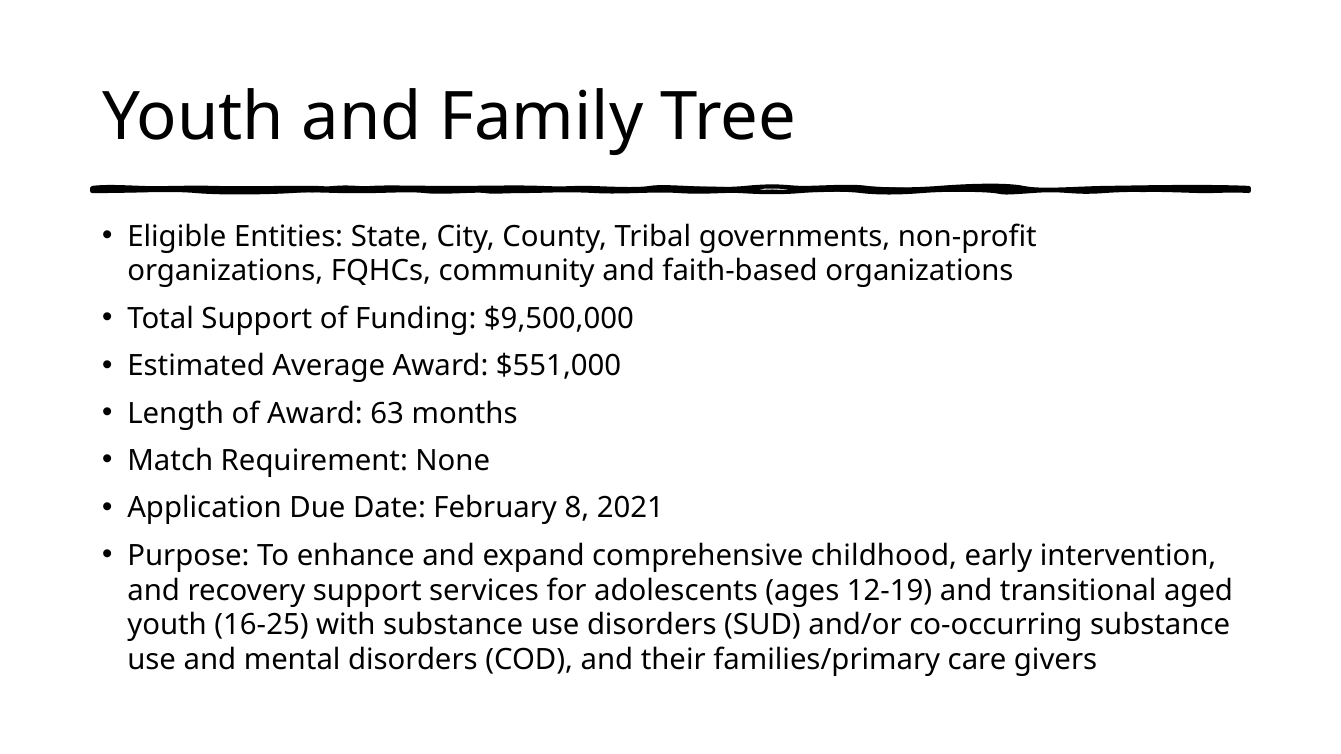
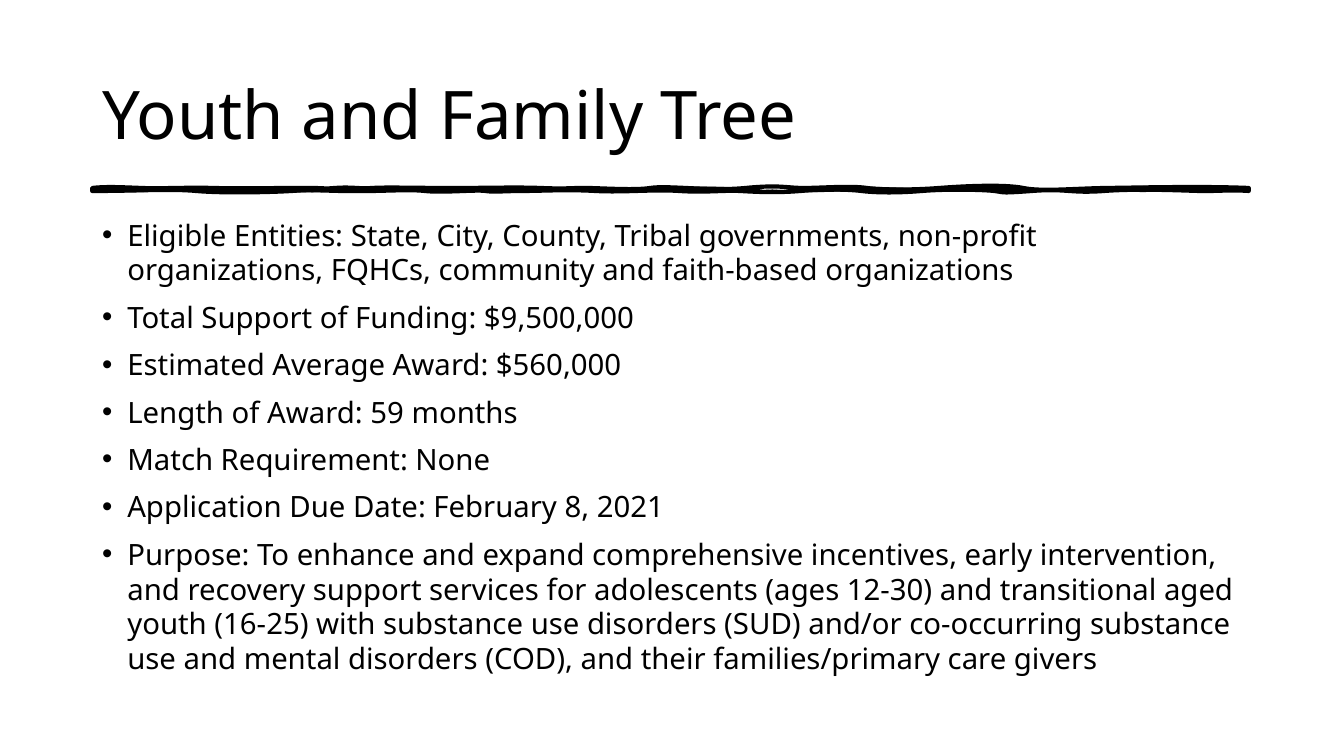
$551,000: $551,000 -> $560,000
63: 63 -> 59
childhood: childhood -> incentives
12-19: 12-19 -> 12-30
